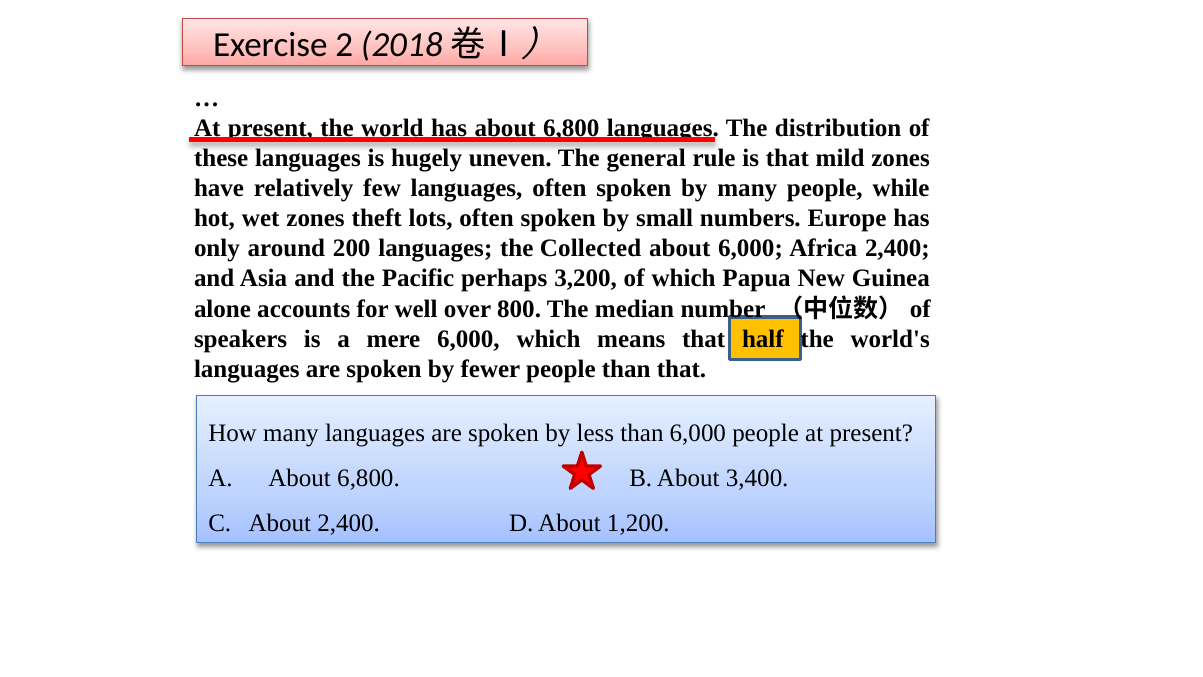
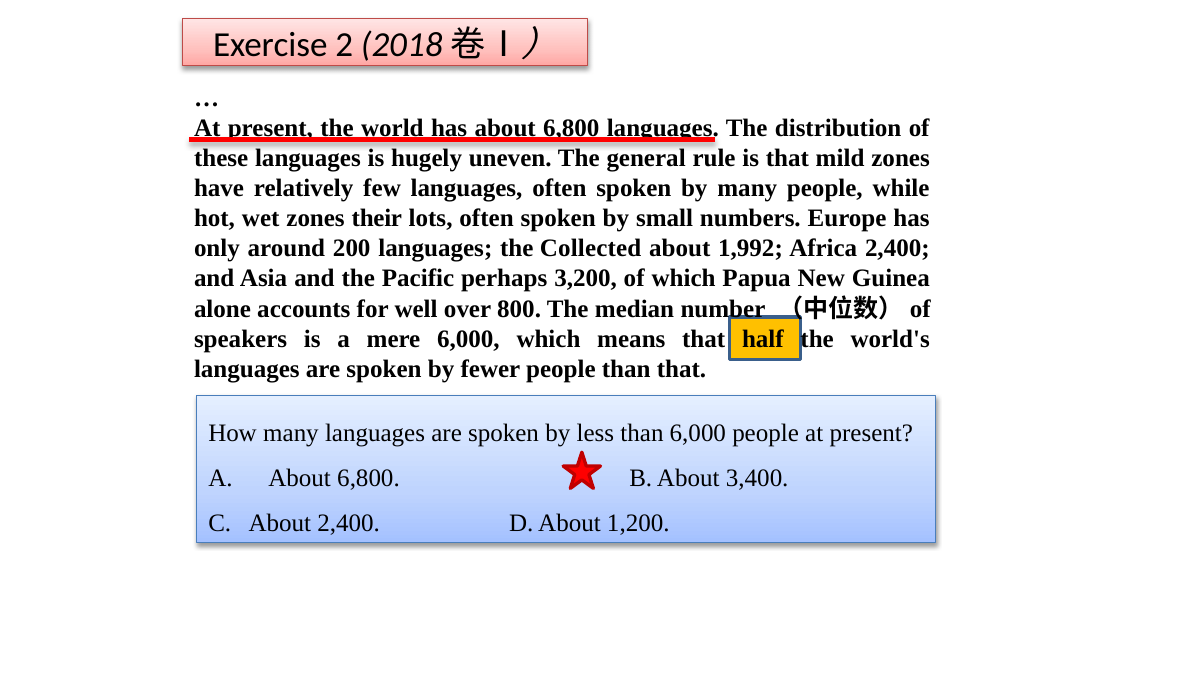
theft: theft -> their
about 6,000: 6,000 -> 1,992
